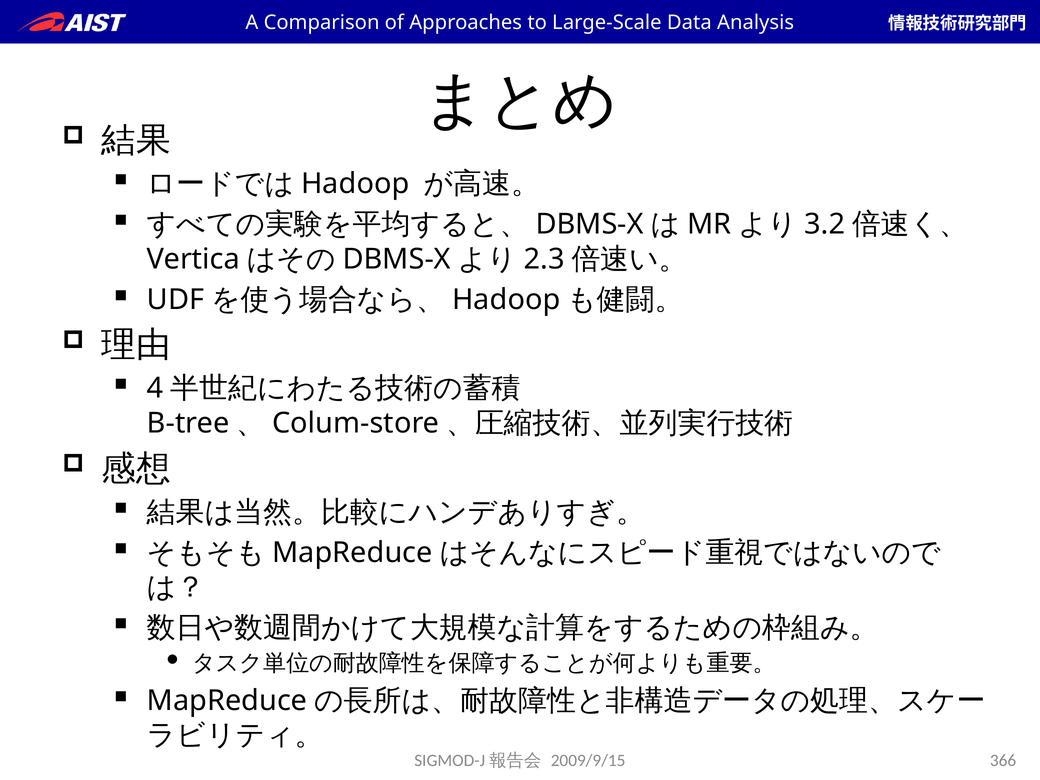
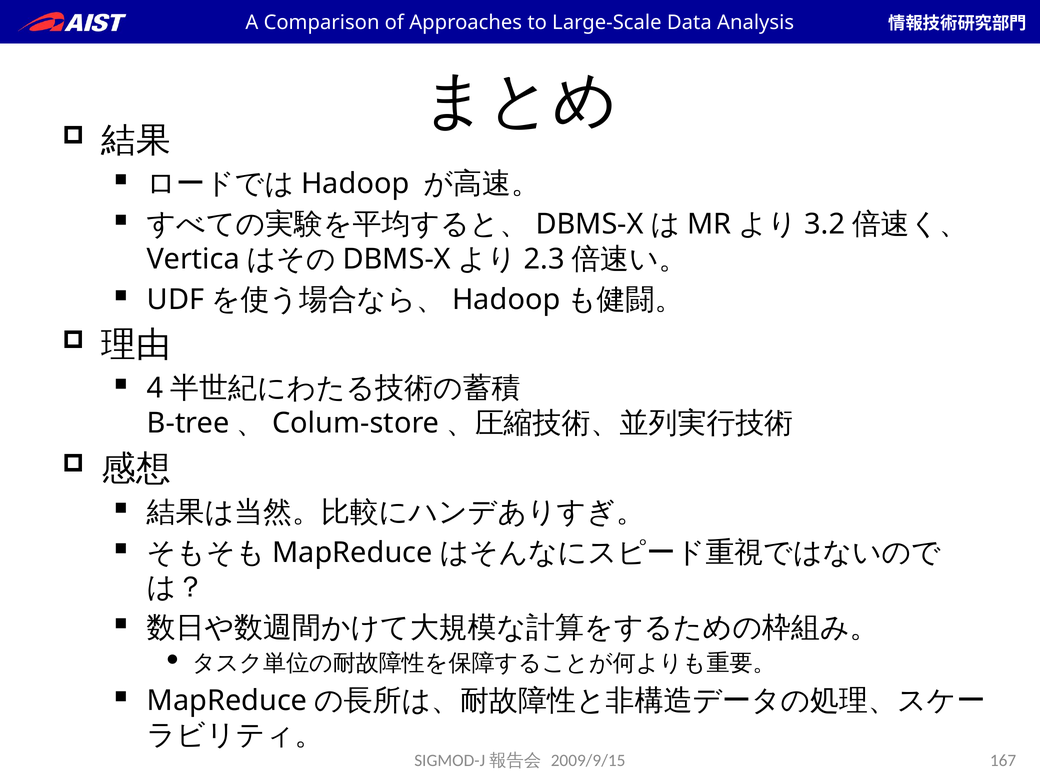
366: 366 -> 167
